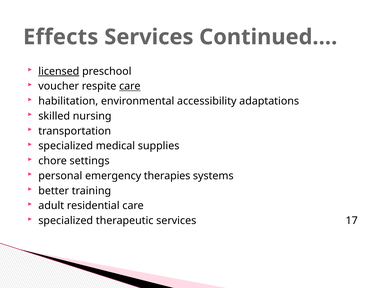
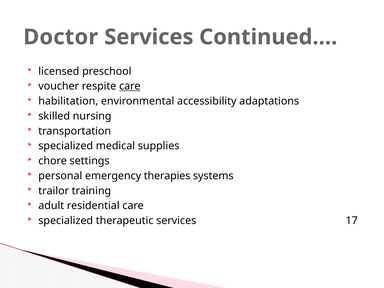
Effects: Effects -> Doctor
licensed underline: present -> none
better: better -> trailor
